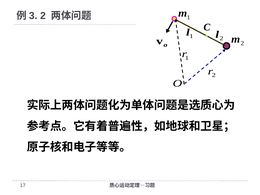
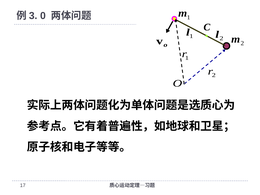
2 at (43, 16): 2 -> 0
